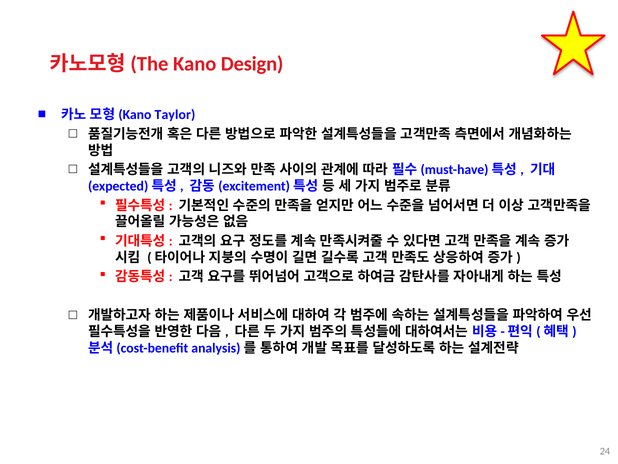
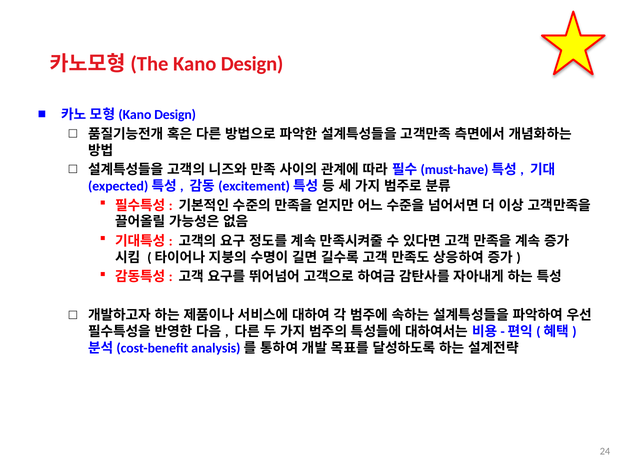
Taylor at (175, 115): Taylor -> Design
